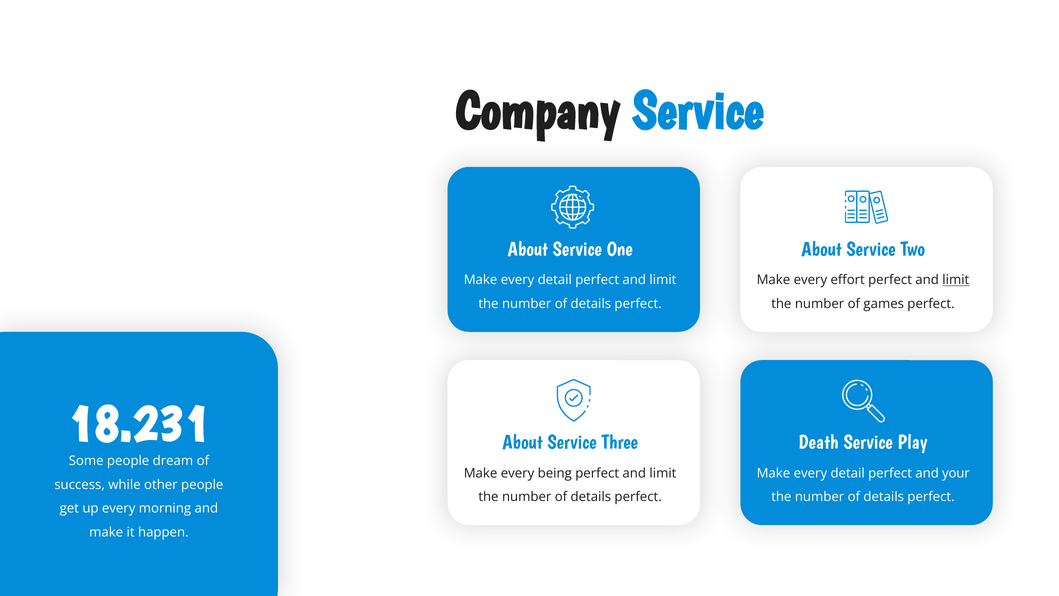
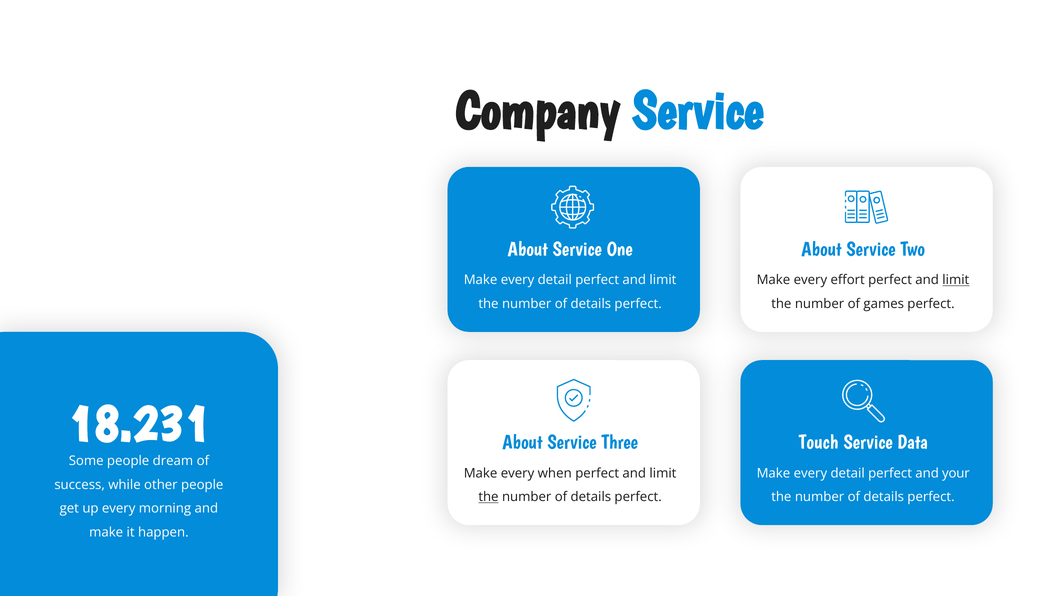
Death: Death -> Touch
Play: Play -> Data
being: being -> when
the at (488, 497) underline: none -> present
